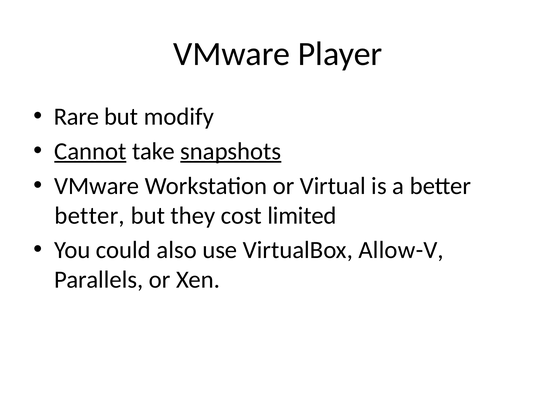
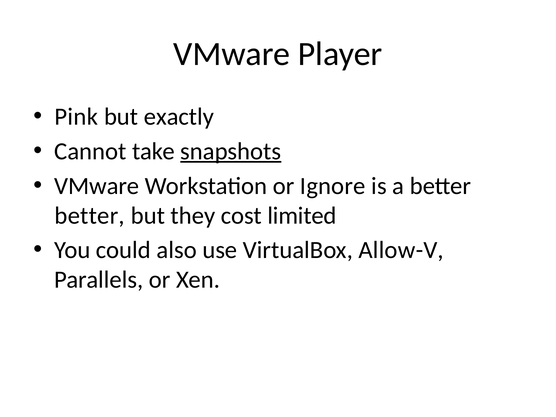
Rare: Rare -> Pink
modify: modify -> exactly
Cannot underline: present -> none
Virtual: Virtual -> Ignore
